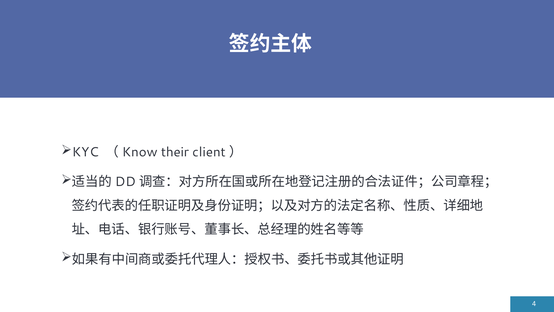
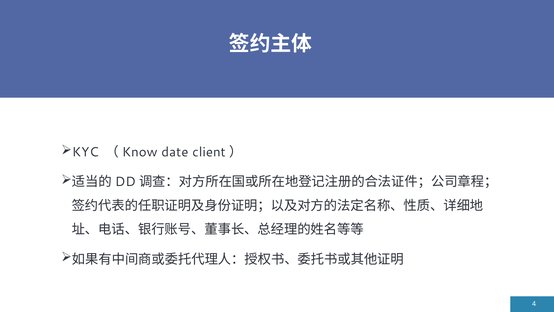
their: their -> date
